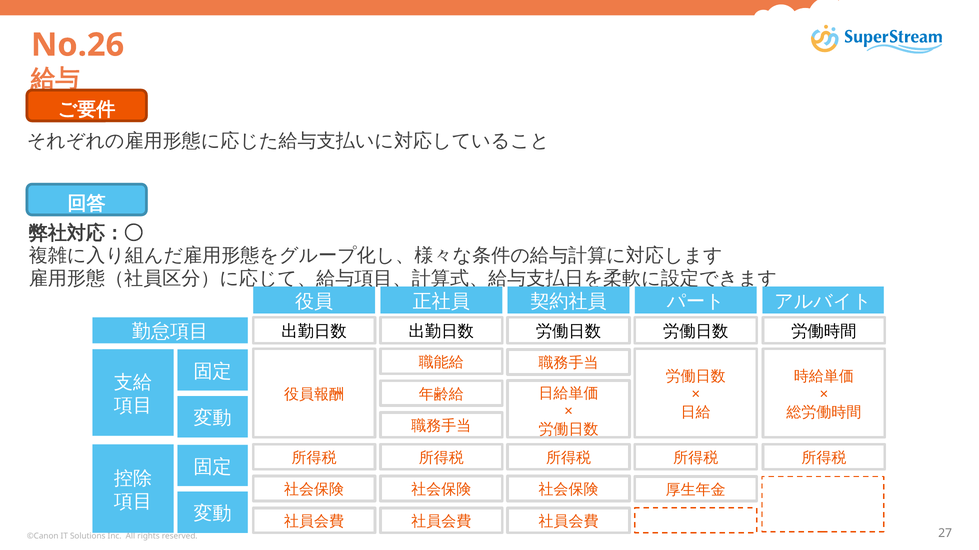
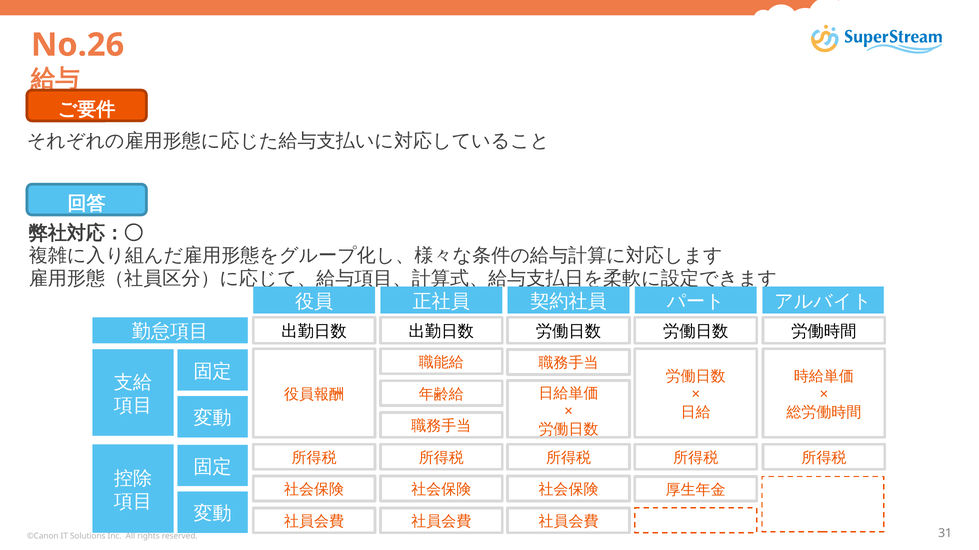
27: 27 -> 31
